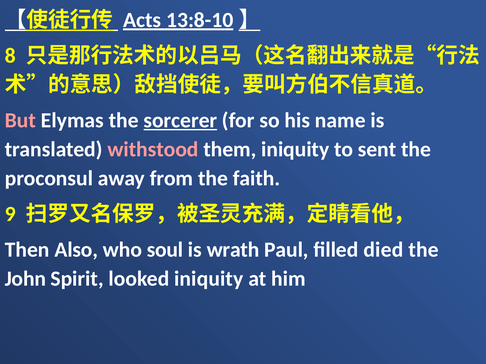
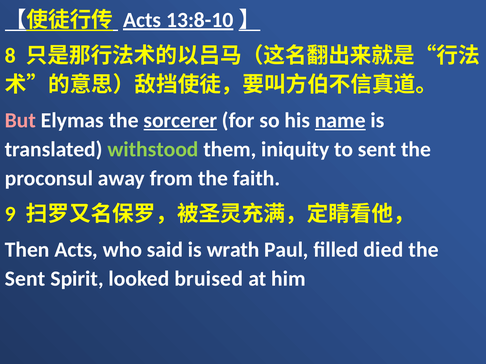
name underline: none -> present
withstood colour: pink -> light green
Then Also: Also -> Acts
soul: soul -> said
John at (25, 279): John -> Sent
looked iniquity: iniquity -> bruised
